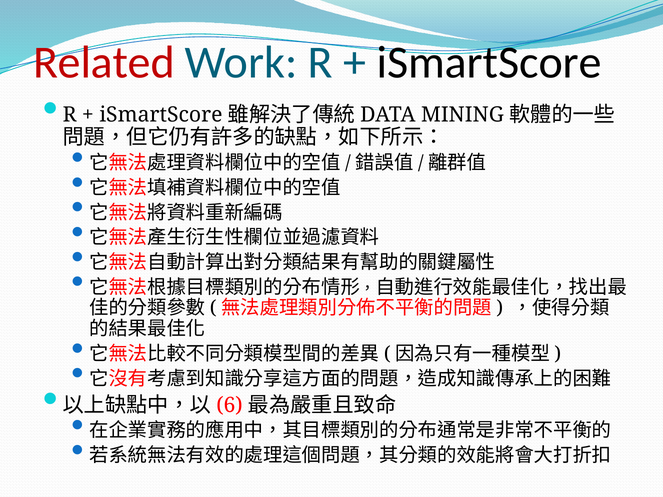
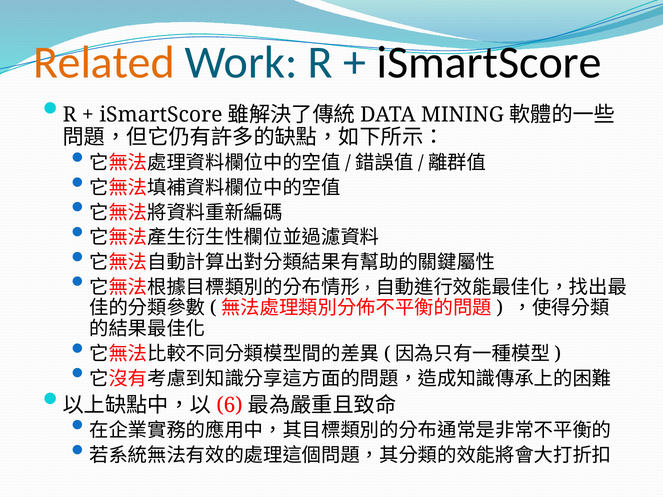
Related colour: red -> orange
